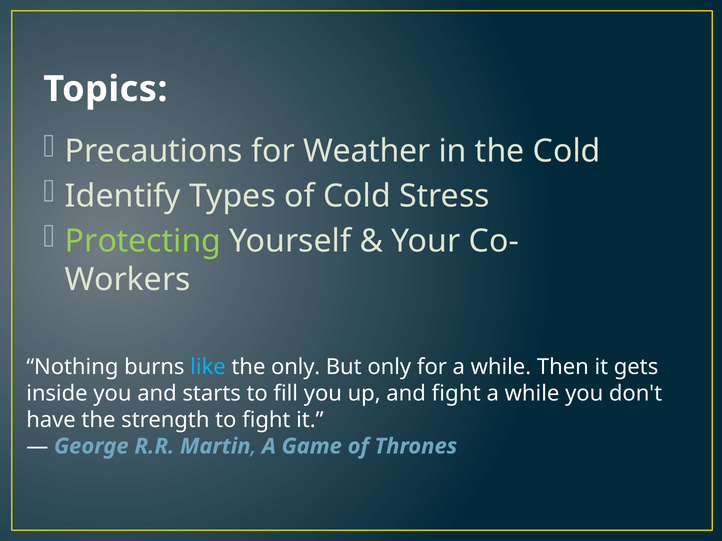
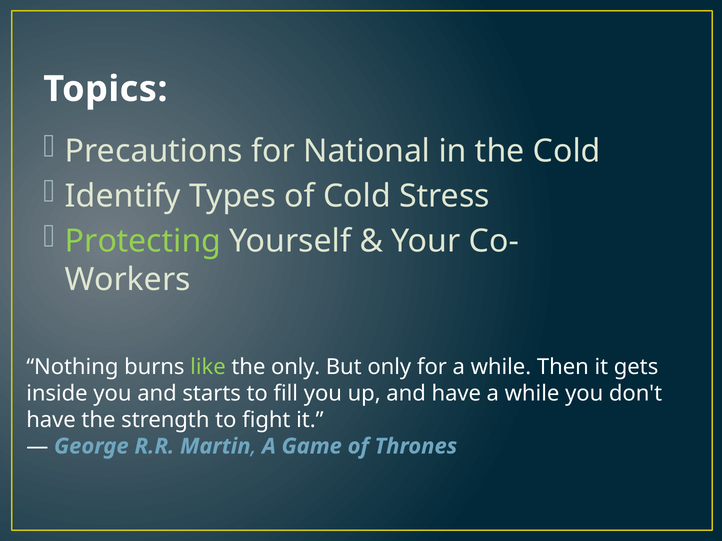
Weather: Weather -> National
like colour: light blue -> light green
and fight: fight -> have
